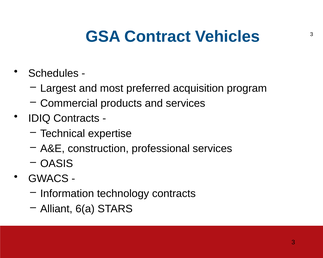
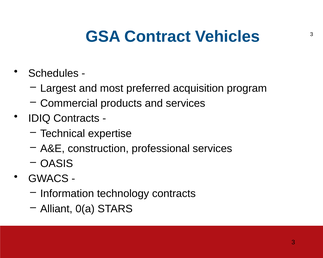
6(a: 6(a -> 0(a
